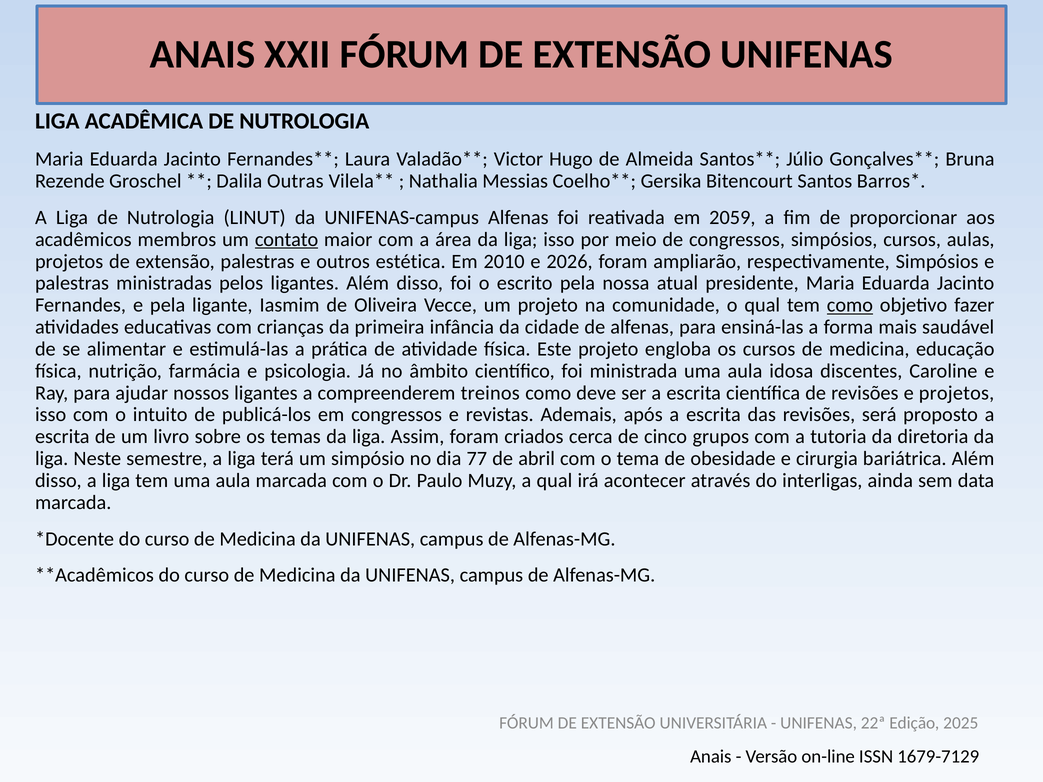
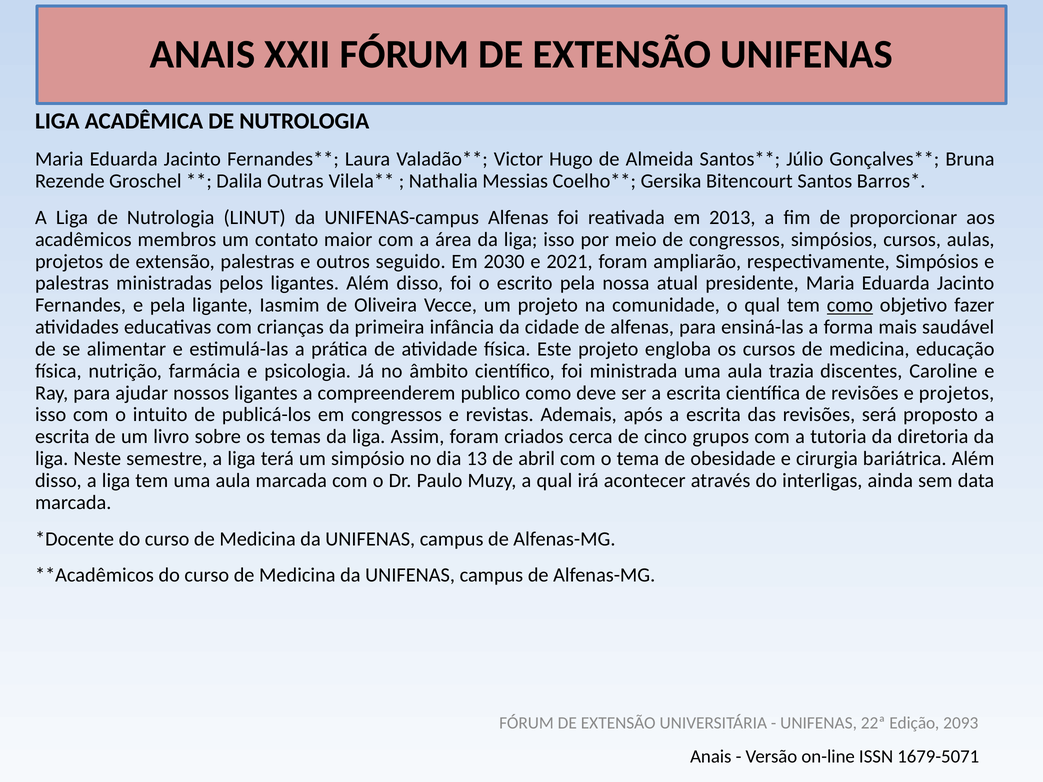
2059: 2059 -> 2013
contato underline: present -> none
estética: estética -> seguido
2010: 2010 -> 2030
2026: 2026 -> 2021
idosa: idosa -> trazia
treinos: treinos -> publico
77: 77 -> 13
2025: 2025 -> 2093
1679-7129: 1679-7129 -> 1679-5071
